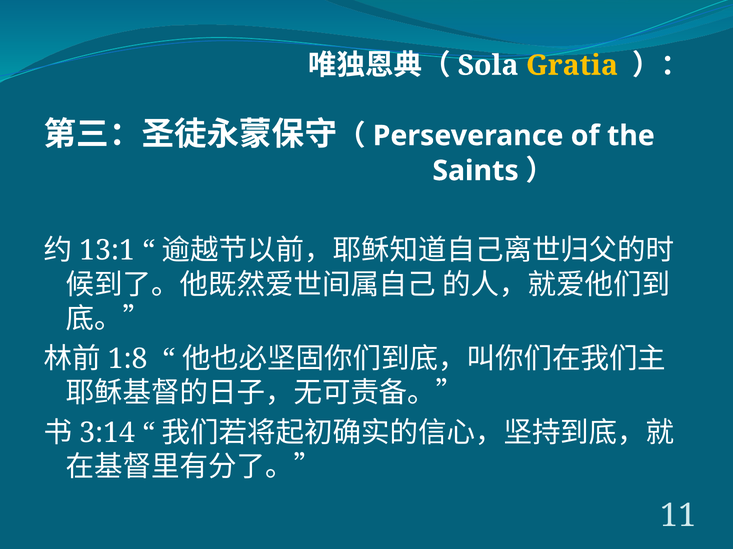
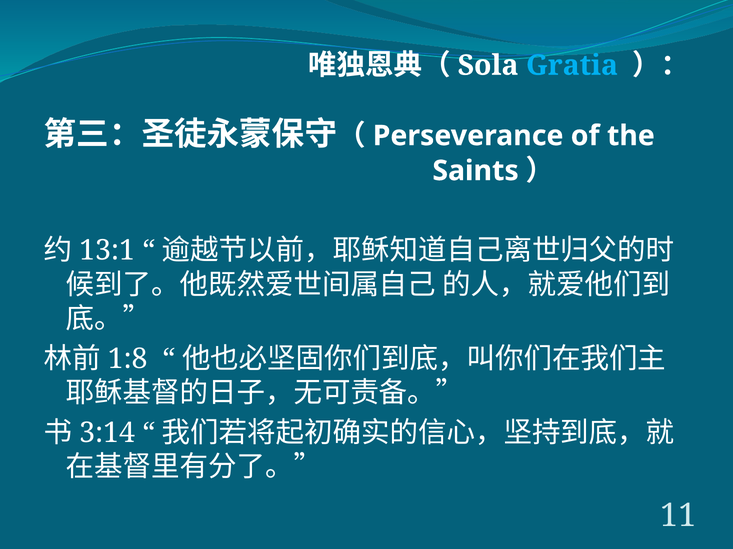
Gratia colour: yellow -> light blue
